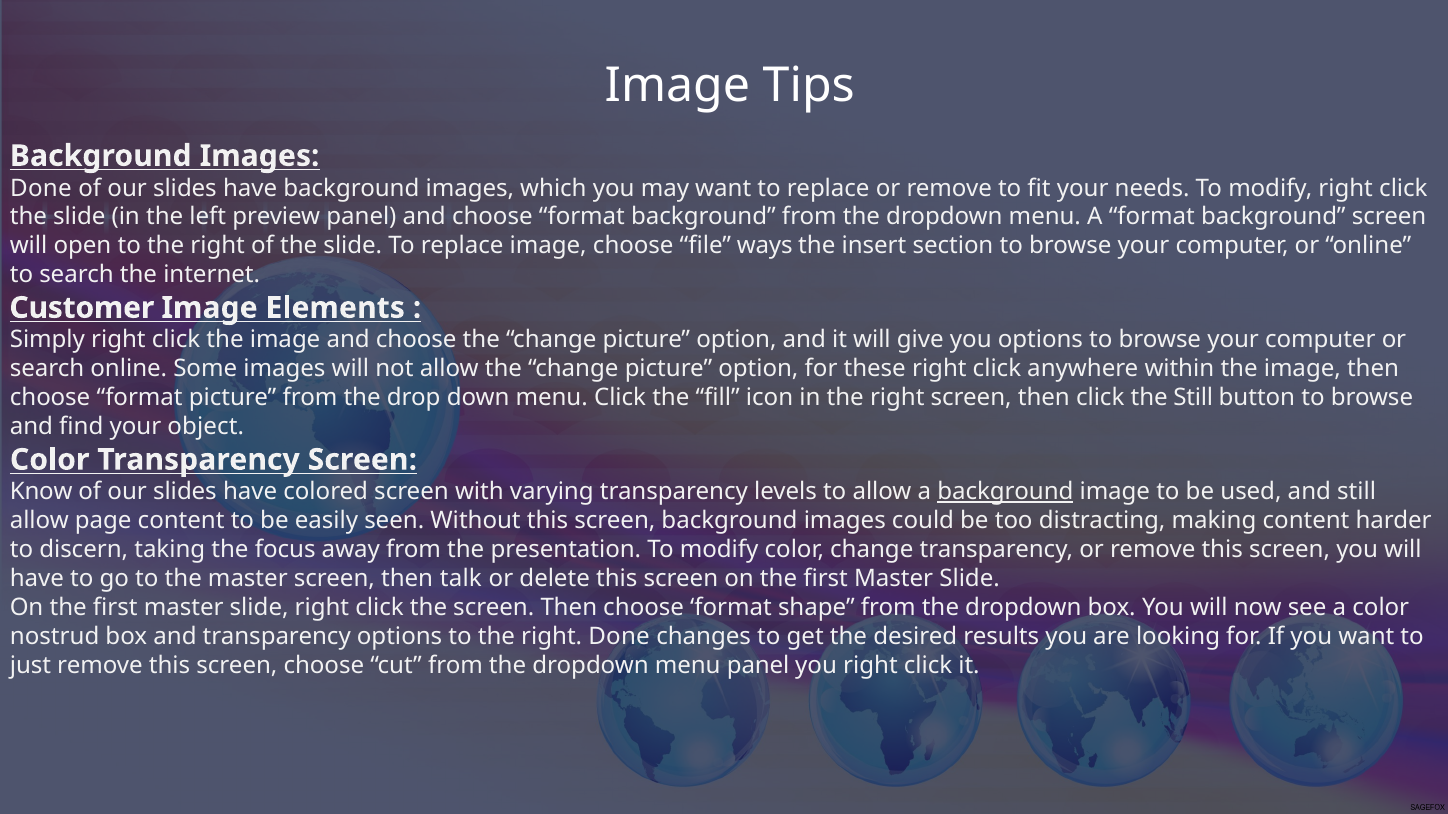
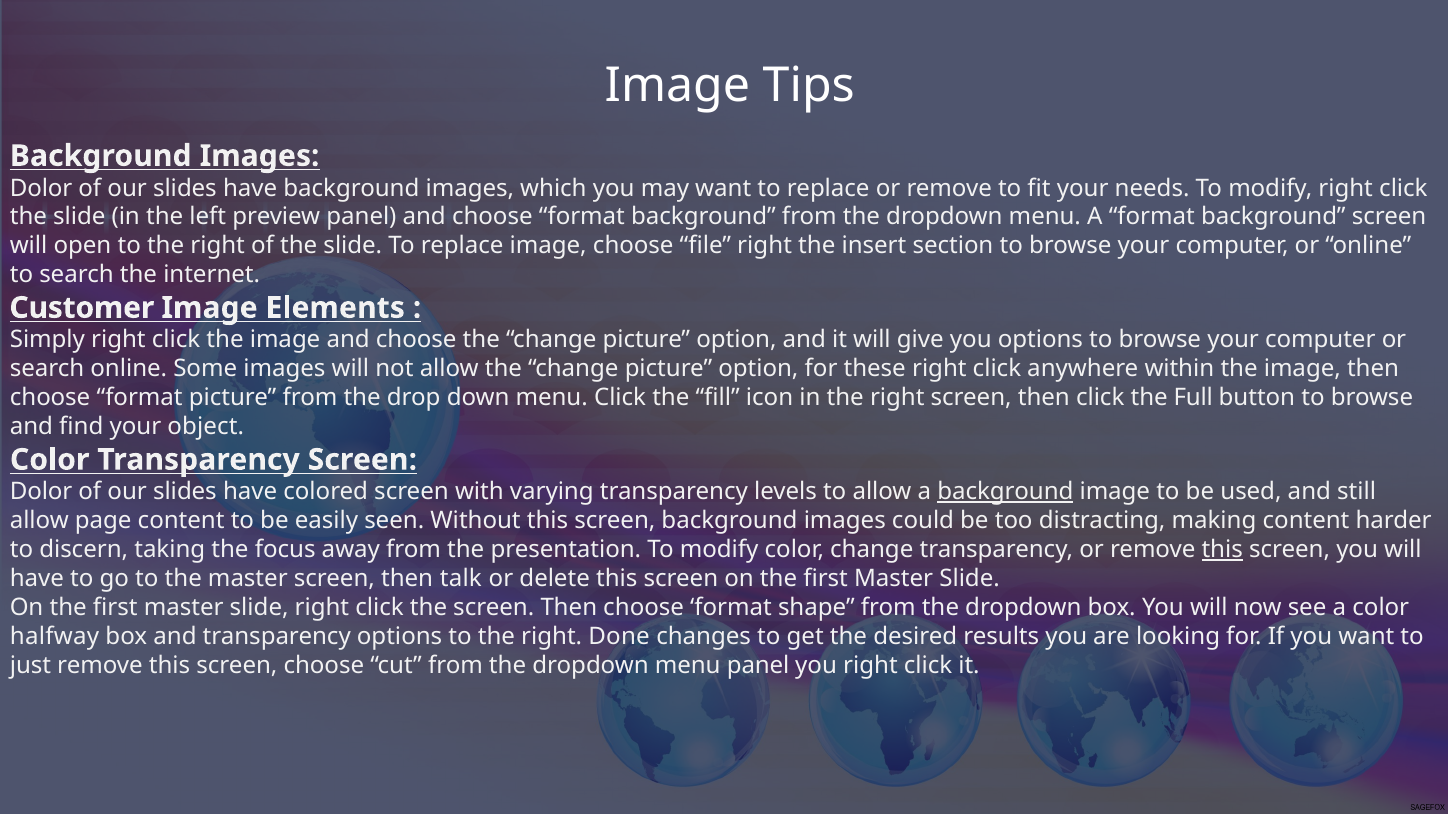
Done at (41, 188): Done -> Dolor
file ways: ways -> right
the Still: Still -> Full
Know at (41, 492): Know -> Dolor
this at (1222, 550) underline: none -> present
nostrud: nostrud -> halfway
